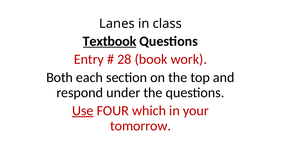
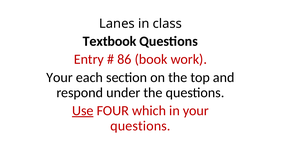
Textbook underline: present -> none
28: 28 -> 86
Both at (60, 77): Both -> Your
tomorrow at (141, 126): tomorrow -> questions
